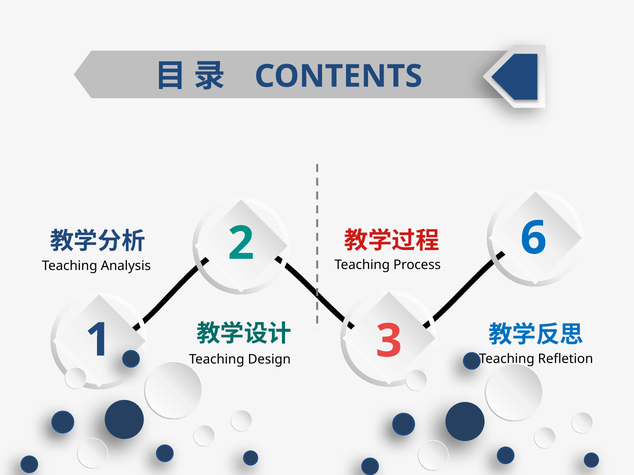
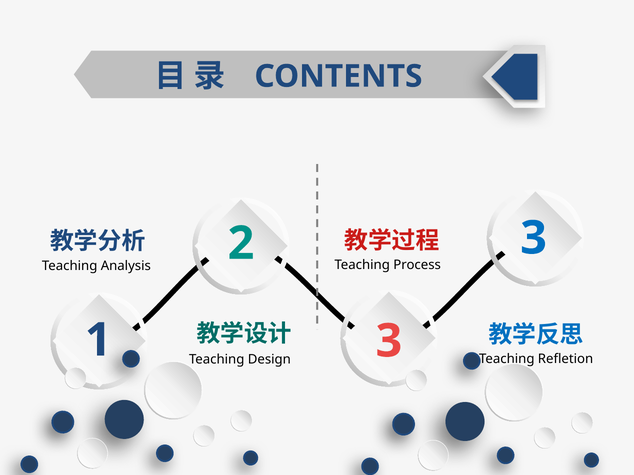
2 6: 6 -> 3
